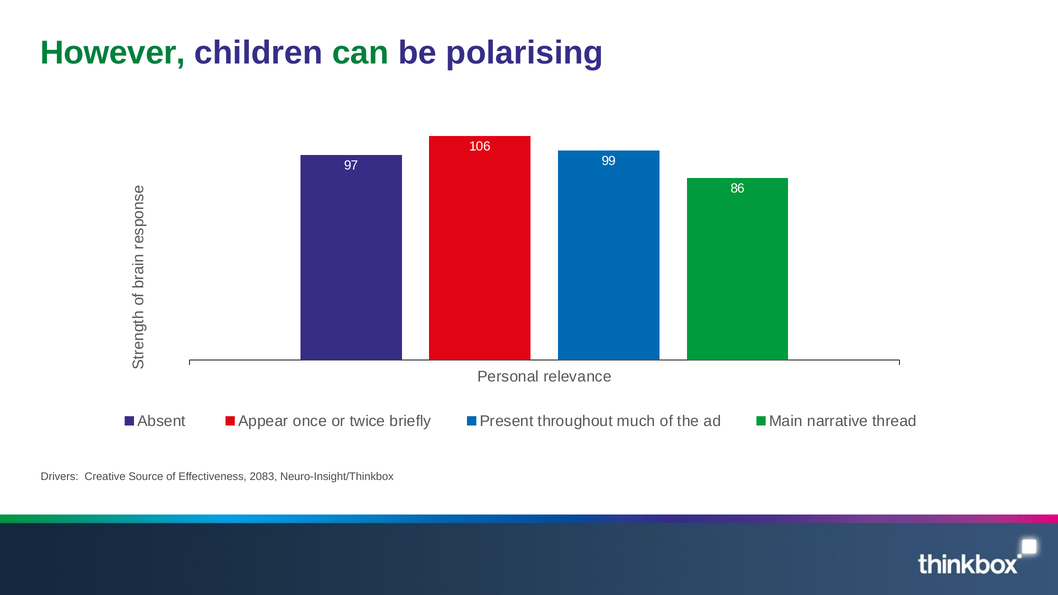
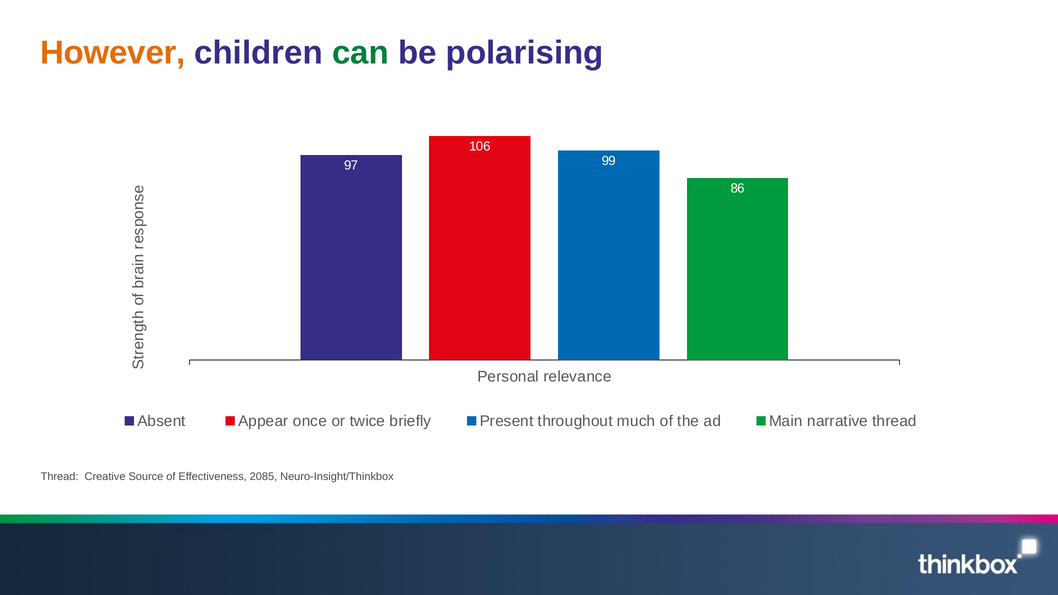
However colour: green -> orange
Drivers at (60, 477): Drivers -> Thread
2083: 2083 -> 2085
